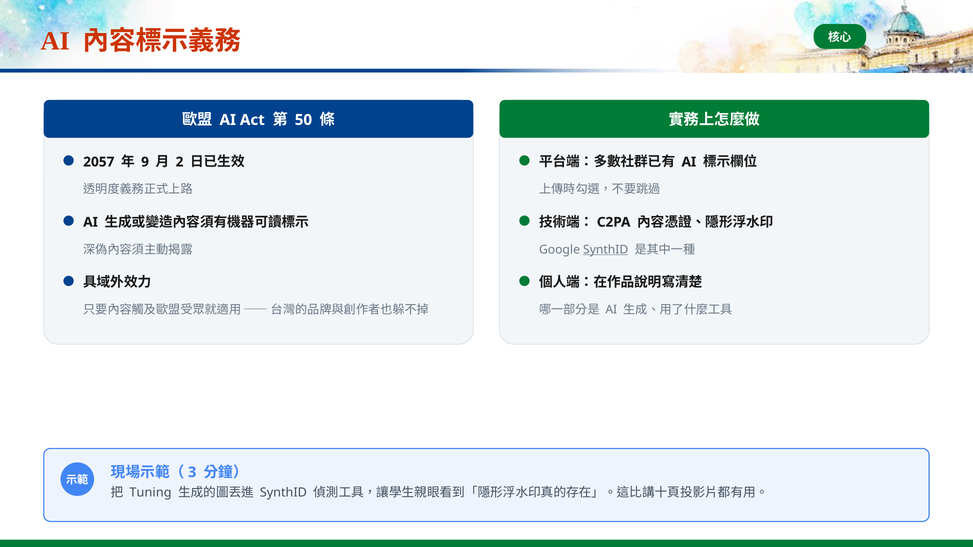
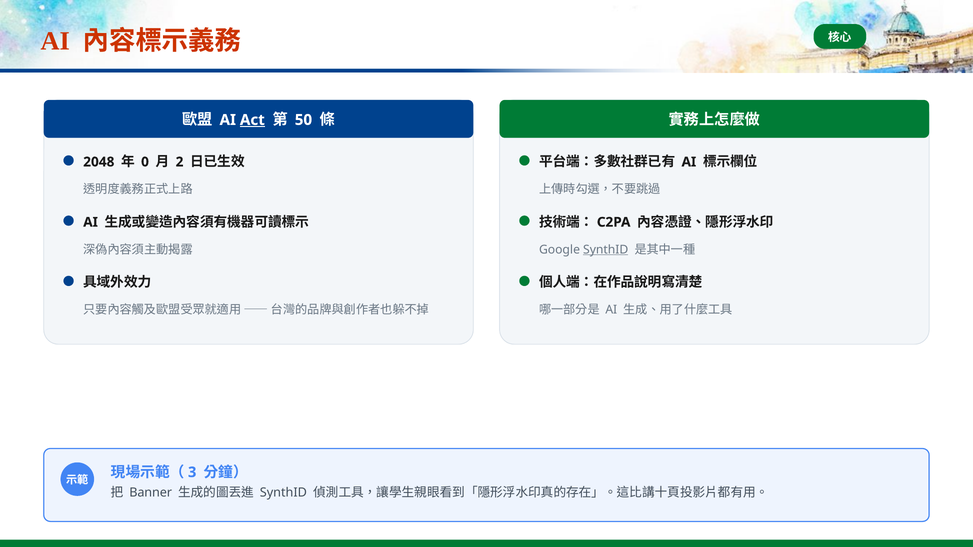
Act underline: none -> present
2057: 2057 -> 2048
9: 9 -> 0
Tuning: Tuning -> Banner
